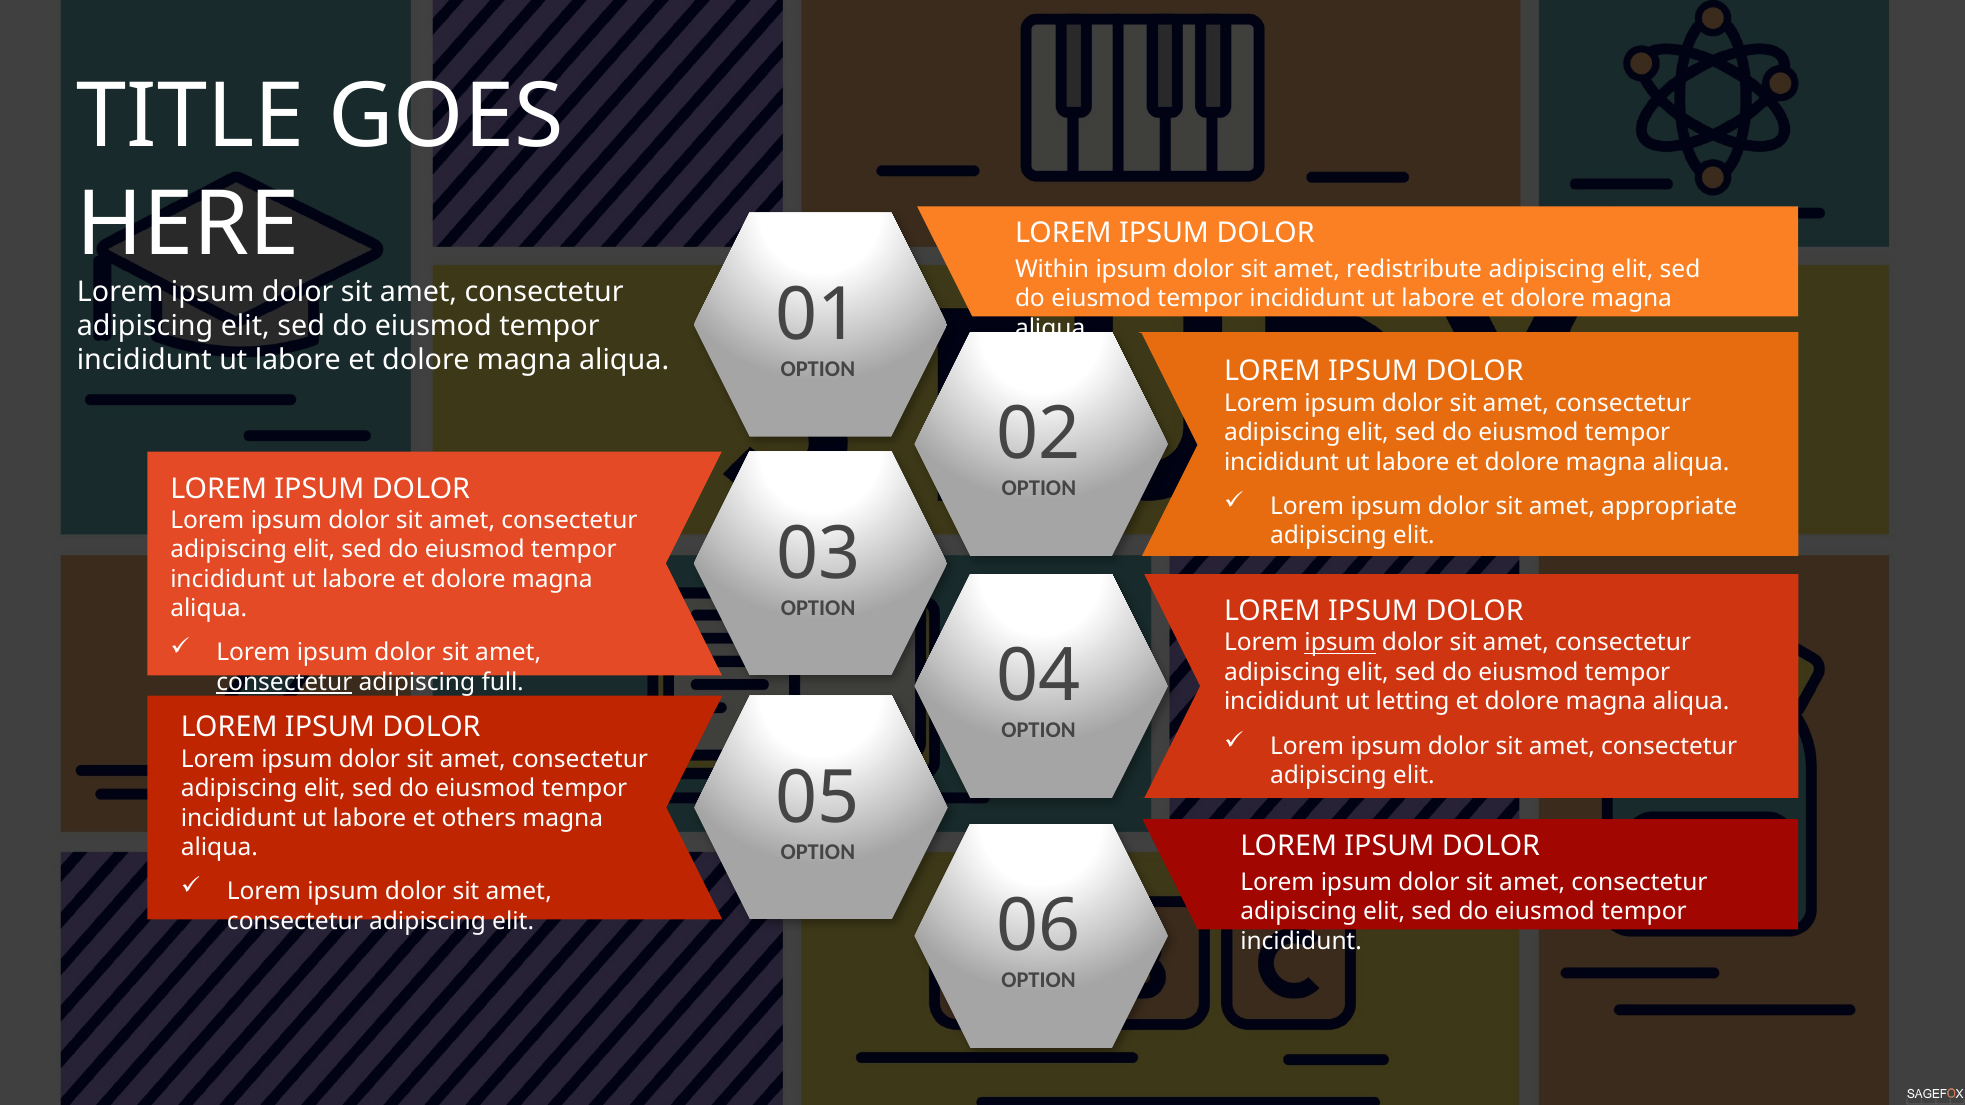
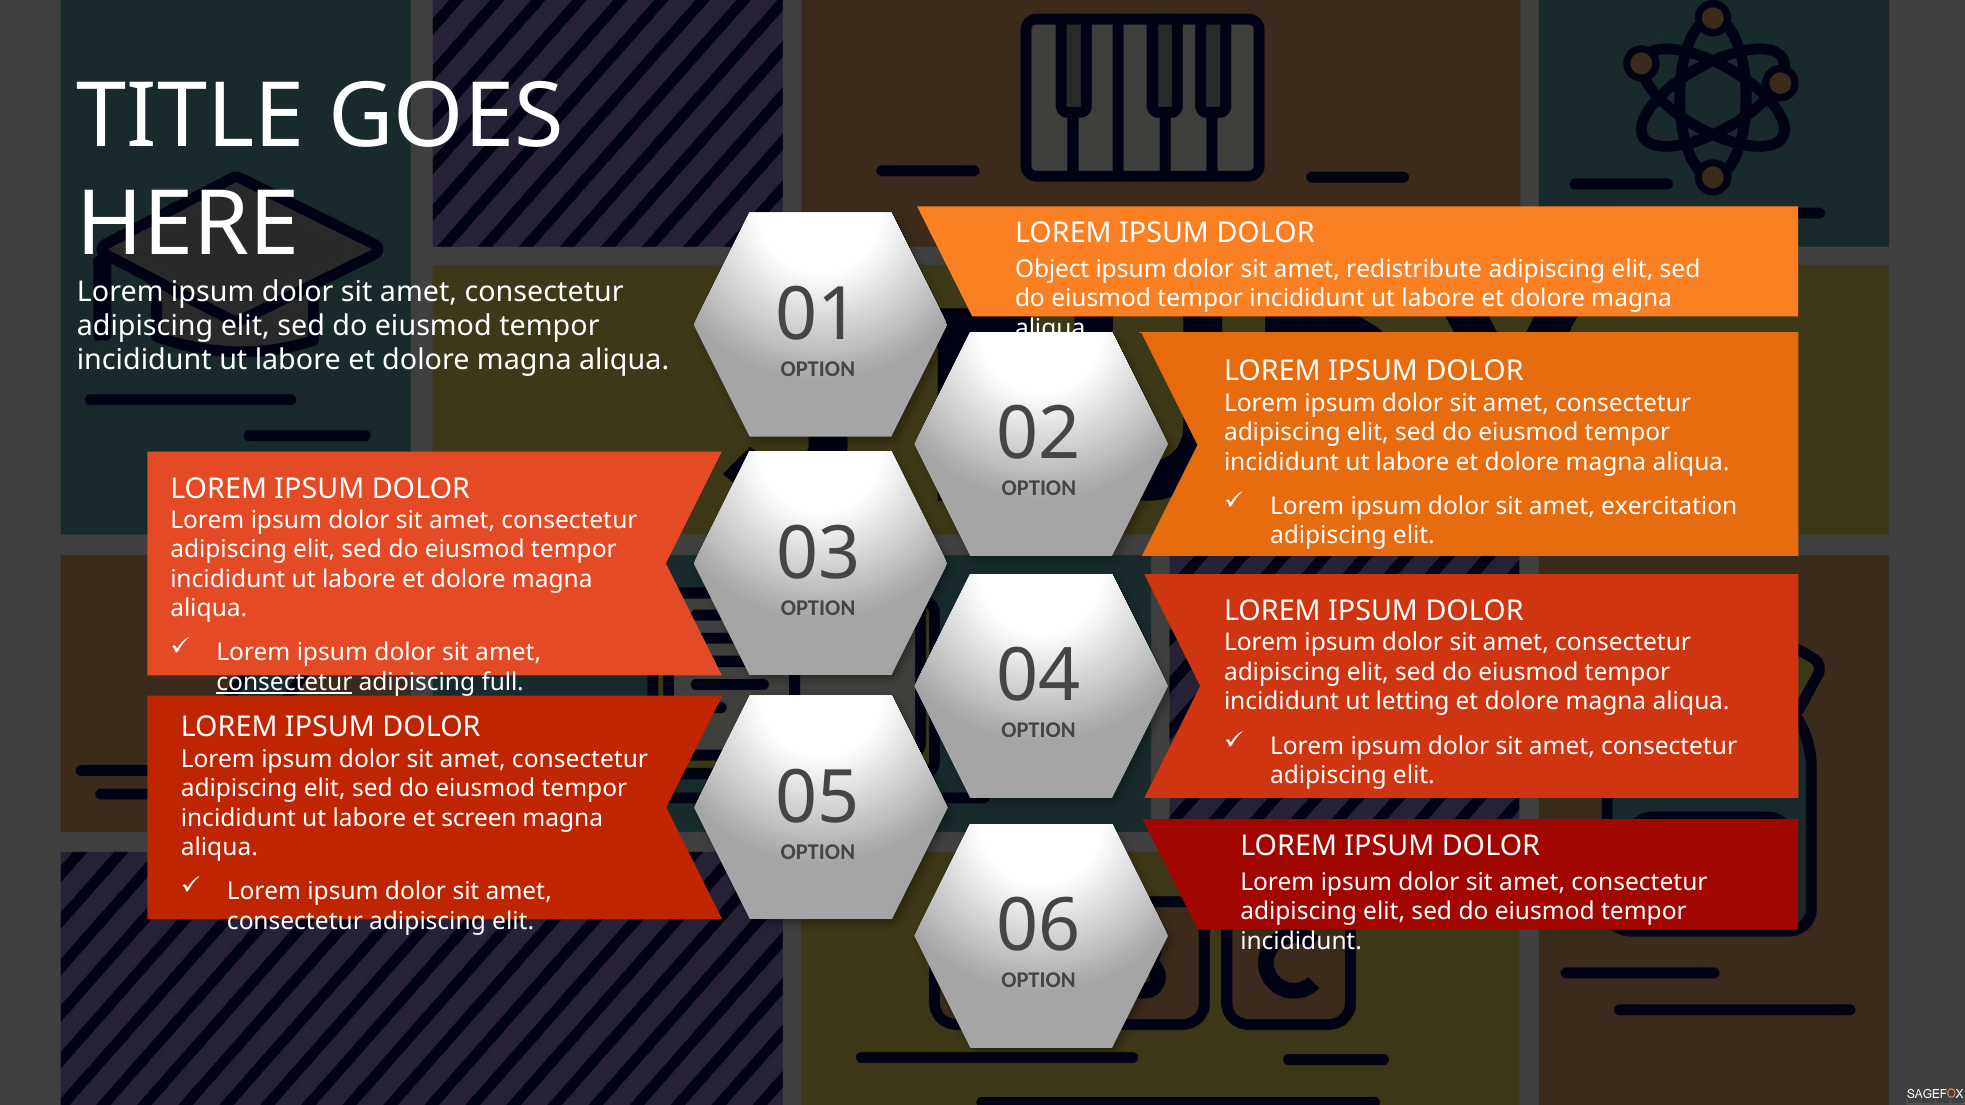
Within: Within -> Object
appropriate: appropriate -> exercitation
ipsum at (1340, 643) underline: present -> none
others: others -> screen
